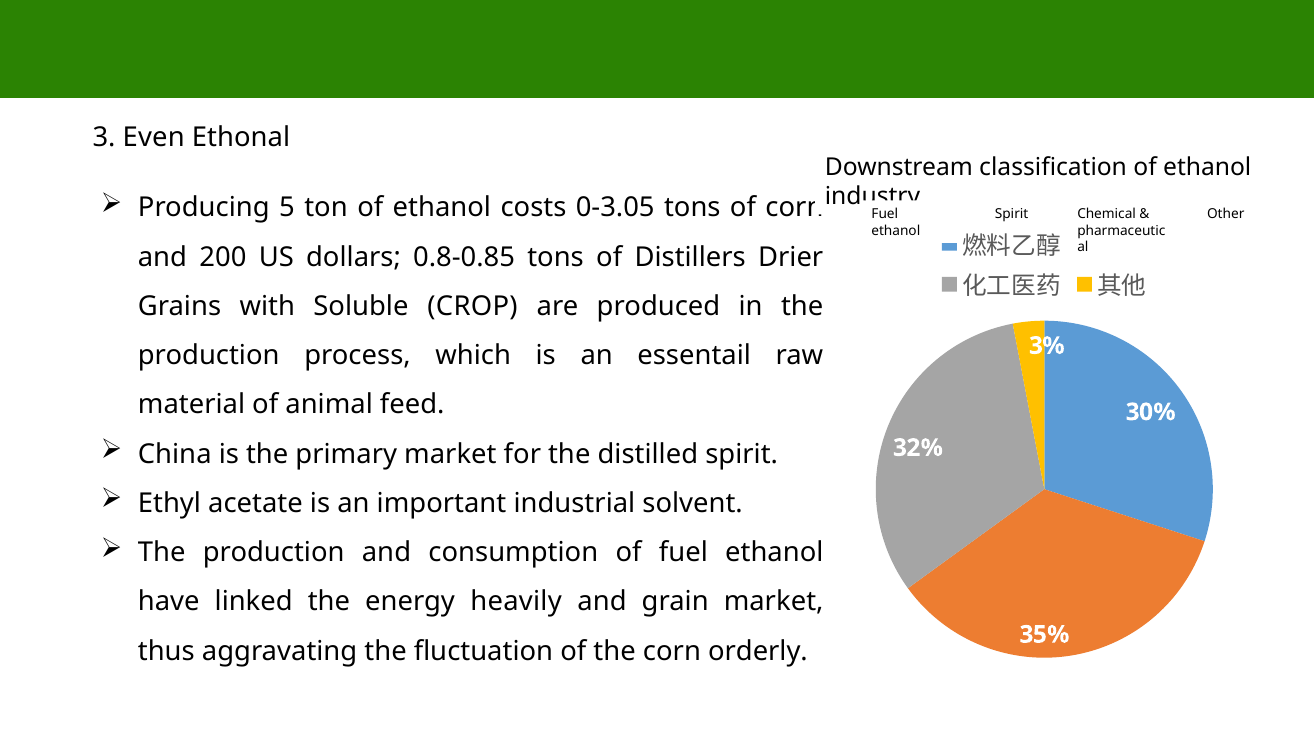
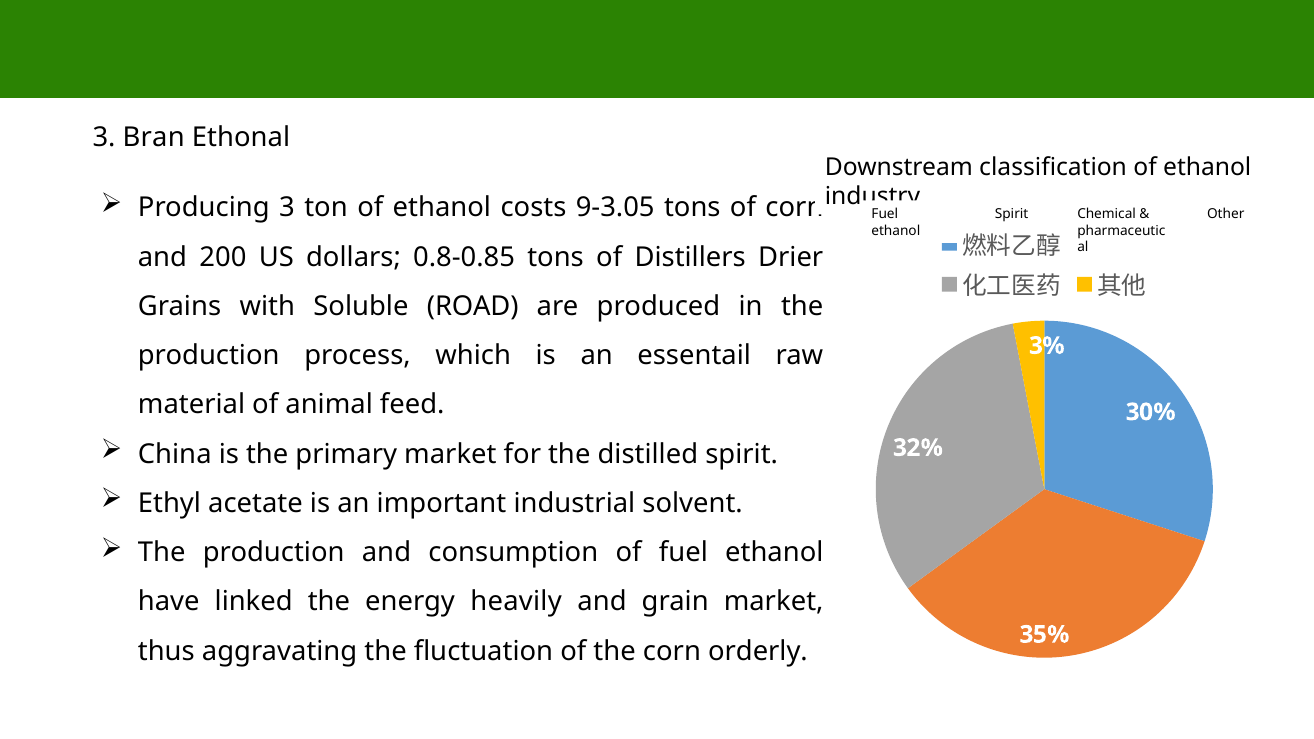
Even: Even -> Bran
Producing 5: 5 -> 3
0-3.05: 0-3.05 -> 9-3.05
CROP: CROP -> ROAD
